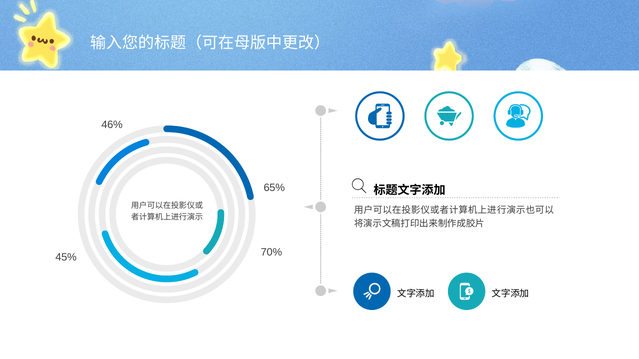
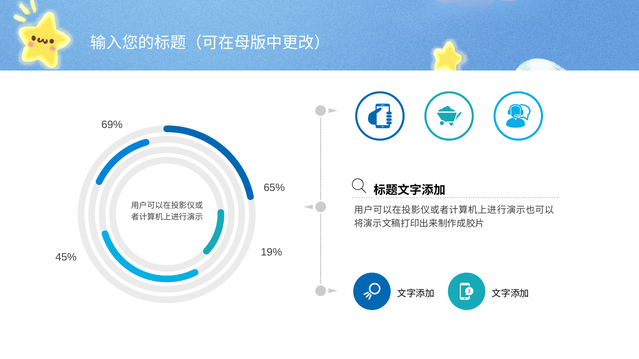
46%: 46% -> 69%
70%: 70% -> 19%
